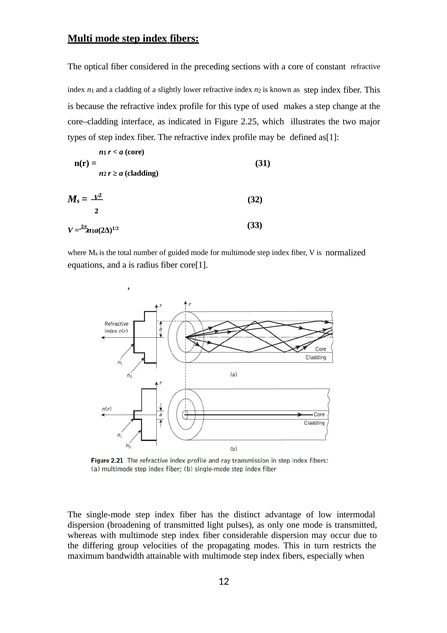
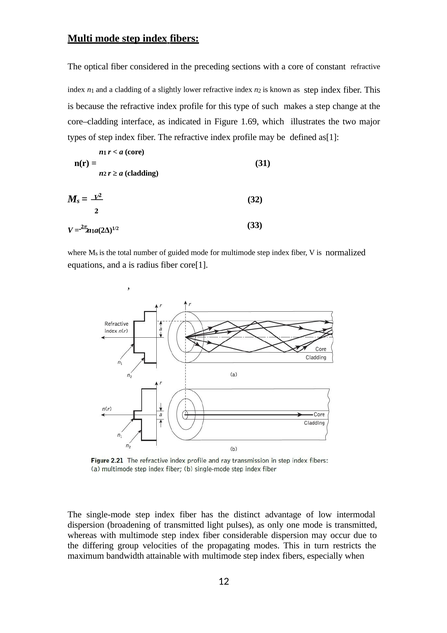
used: used -> such
2.25: 2.25 -> 1.69
